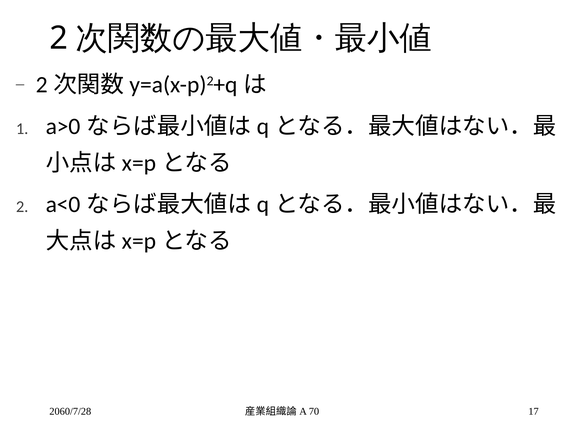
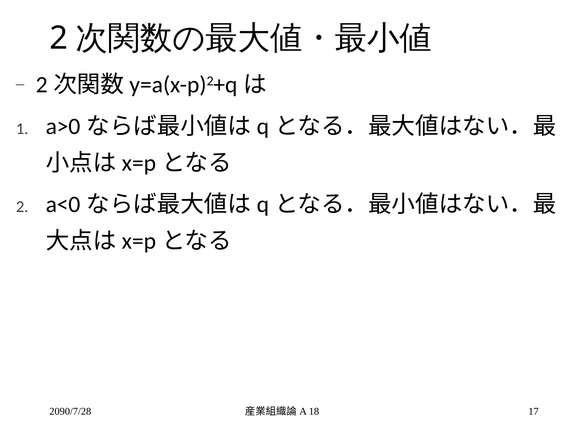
2060/7/28: 2060/7/28 -> 2090/7/28
70: 70 -> 18
